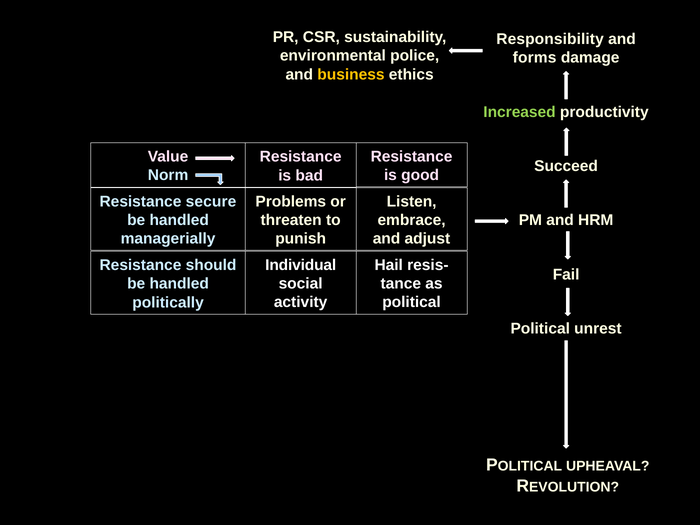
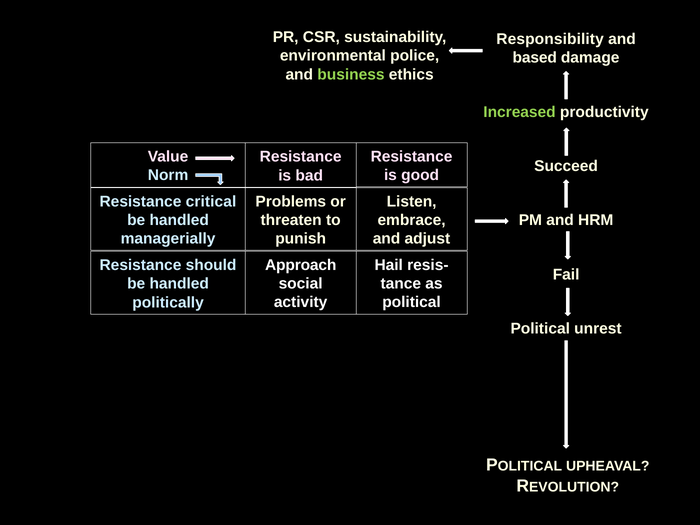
forms: forms -> based
business colour: yellow -> light green
secure: secure -> critical
Individual: Individual -> Approach
